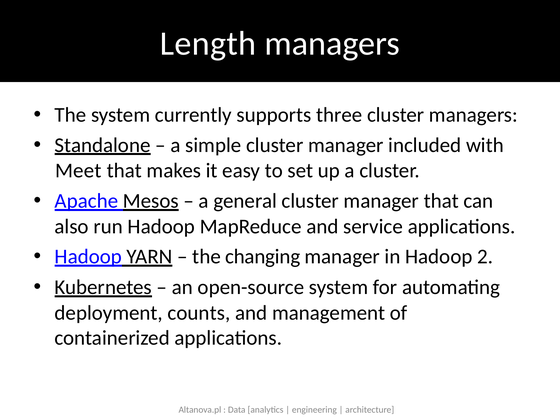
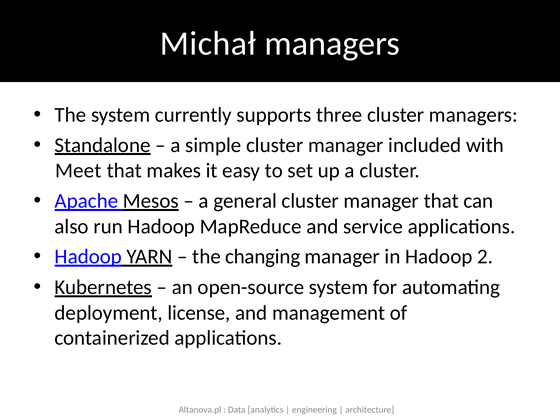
Length: Length -> Michał
counts: counts -> license
